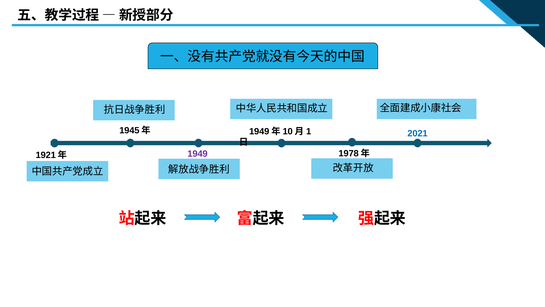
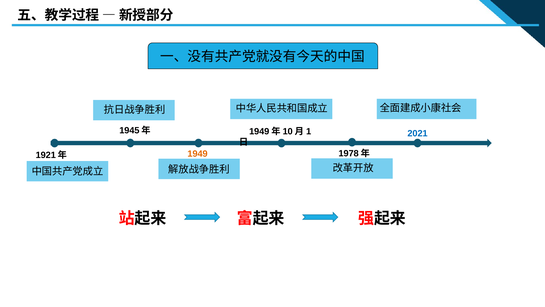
1949 colour: purple -> orange
